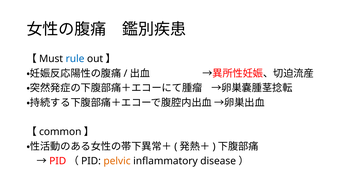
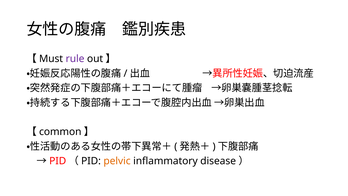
rule colour: blue -> purple
